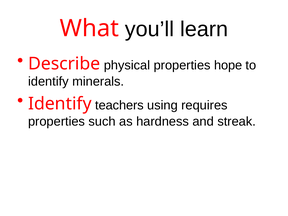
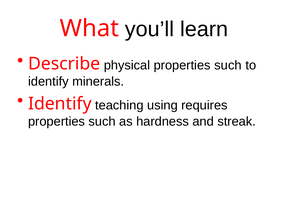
physical properties hope: hope -> such
teachers: teachers -> teaching
